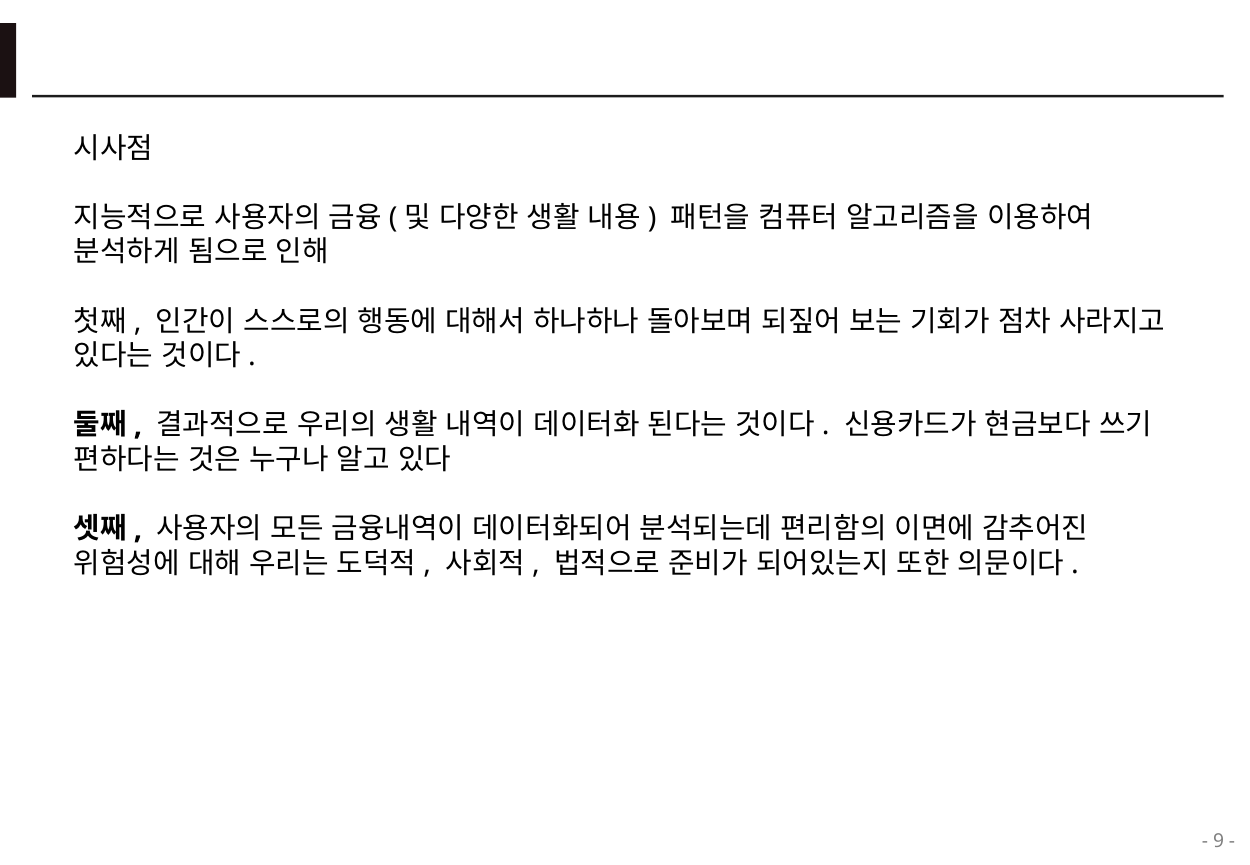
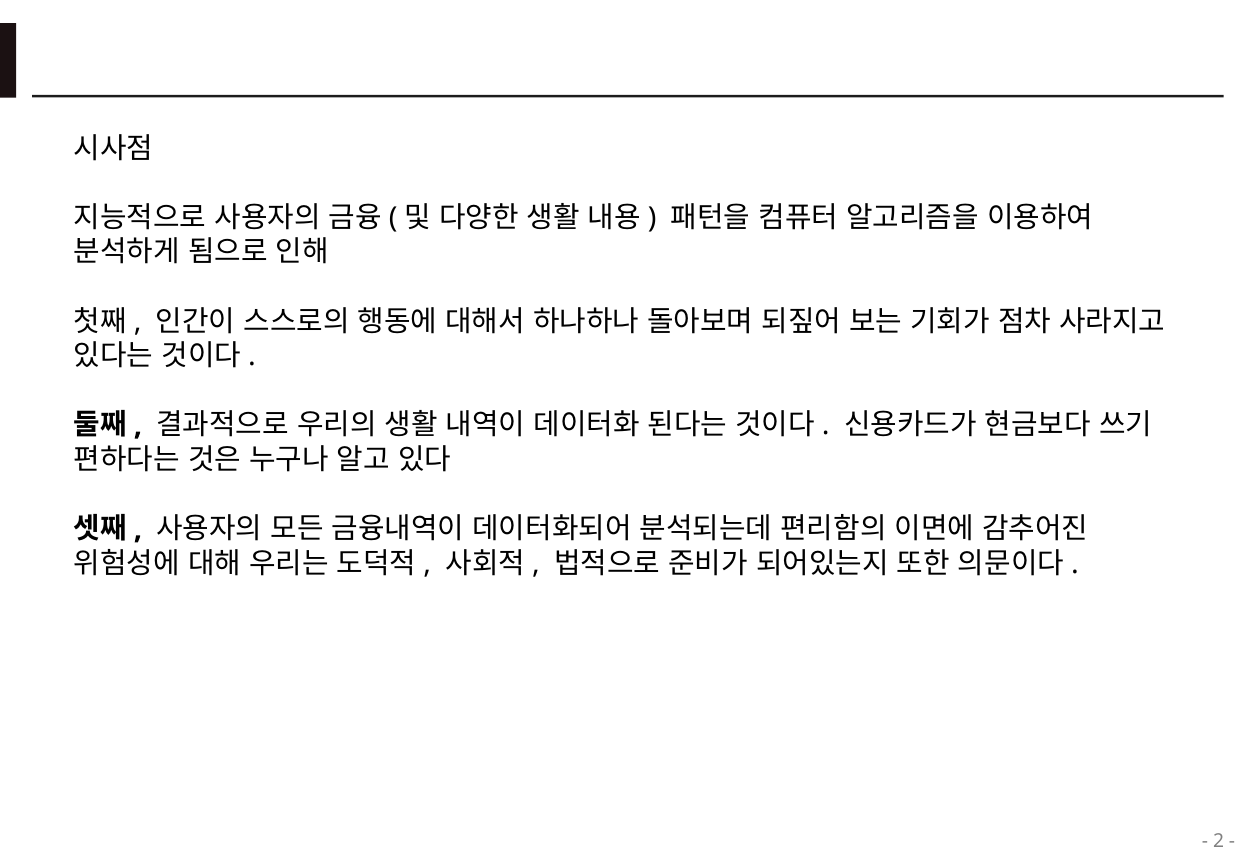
9: 9 -> 2
